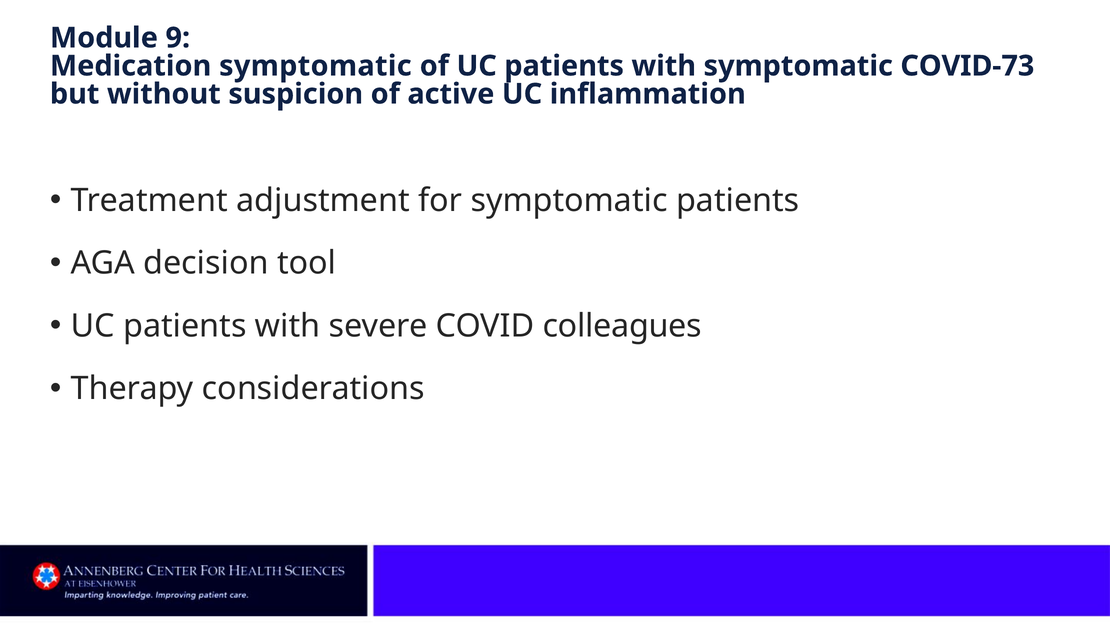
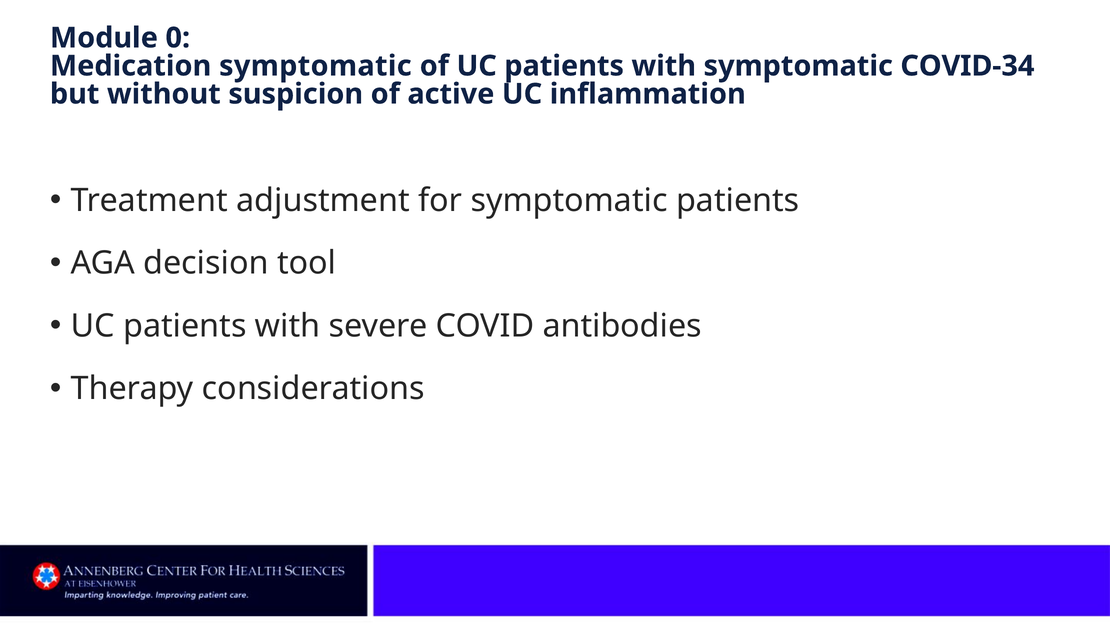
9: 9 -> 0
COVID-73: COVID-73 -> COVID-34
colleagues: colleagues -> antibodies
